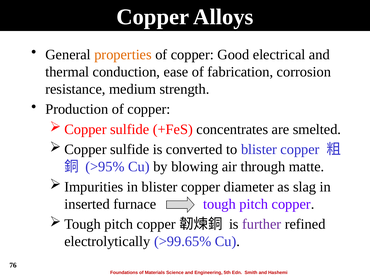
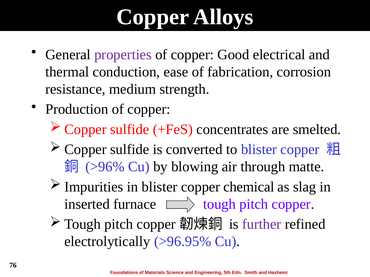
properties colour: orange -> purple
>95%: >95% -> >96%
diameter: diameter -> chemical
>99.65%: >99.65% -> >96.95%
